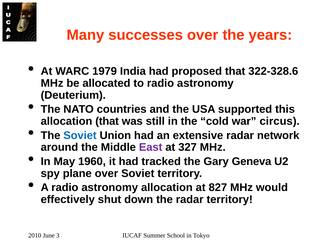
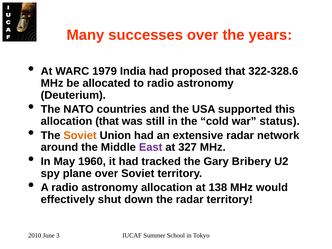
circus: circus -> status
Soviet at (80, 135) colour: blue -> orange
Geneva: Geneva -> Bribery
827: 827 -> 138
